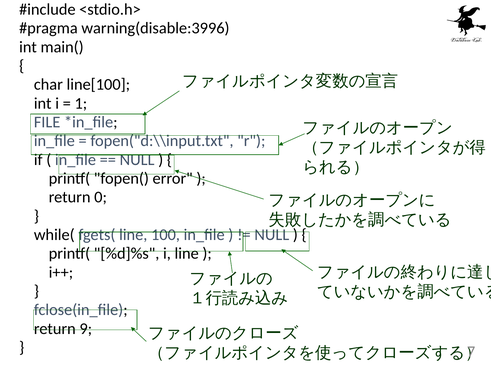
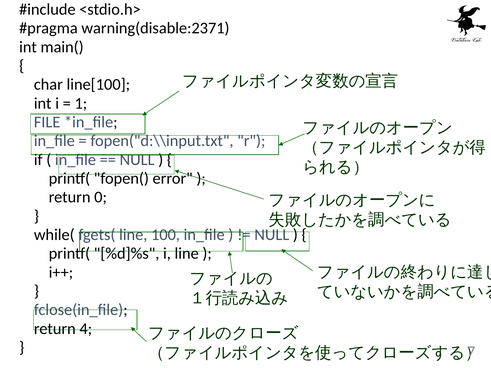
warning(disable:3996: warning(disable:3996 -> warning(disable:2371
9: 9 -> 4
